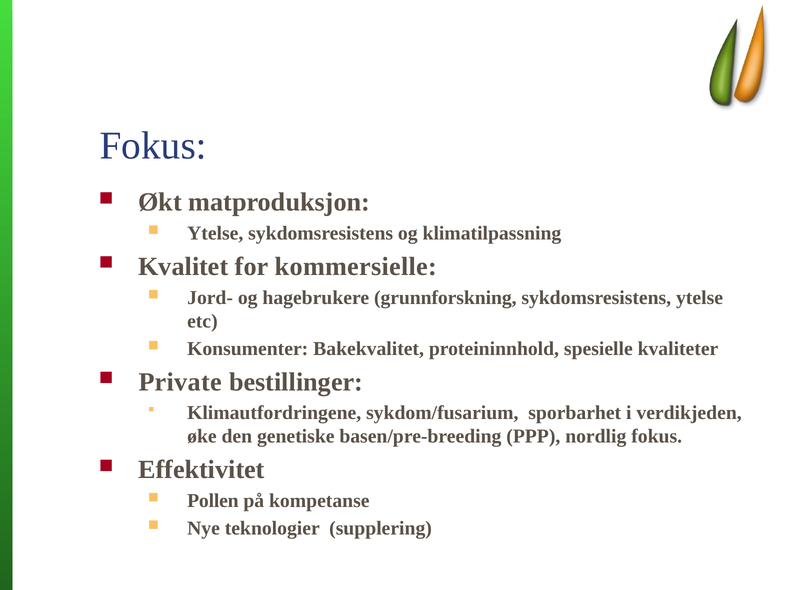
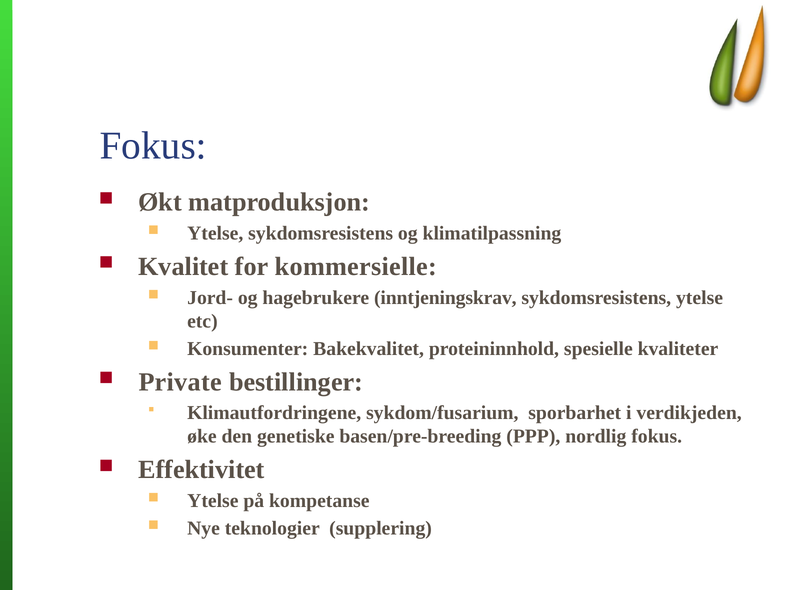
grunnforskning: grunnforskning -> inntjeningskrav
Pollen at (213, 501): Pollen -> Ytelse
